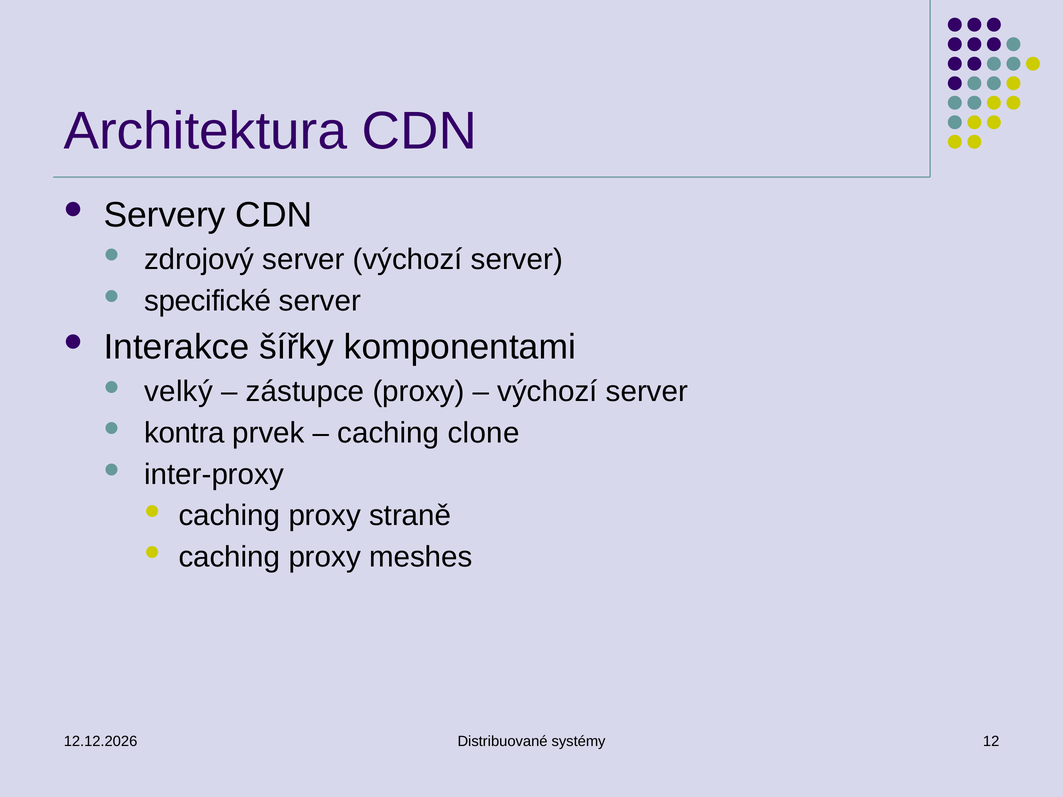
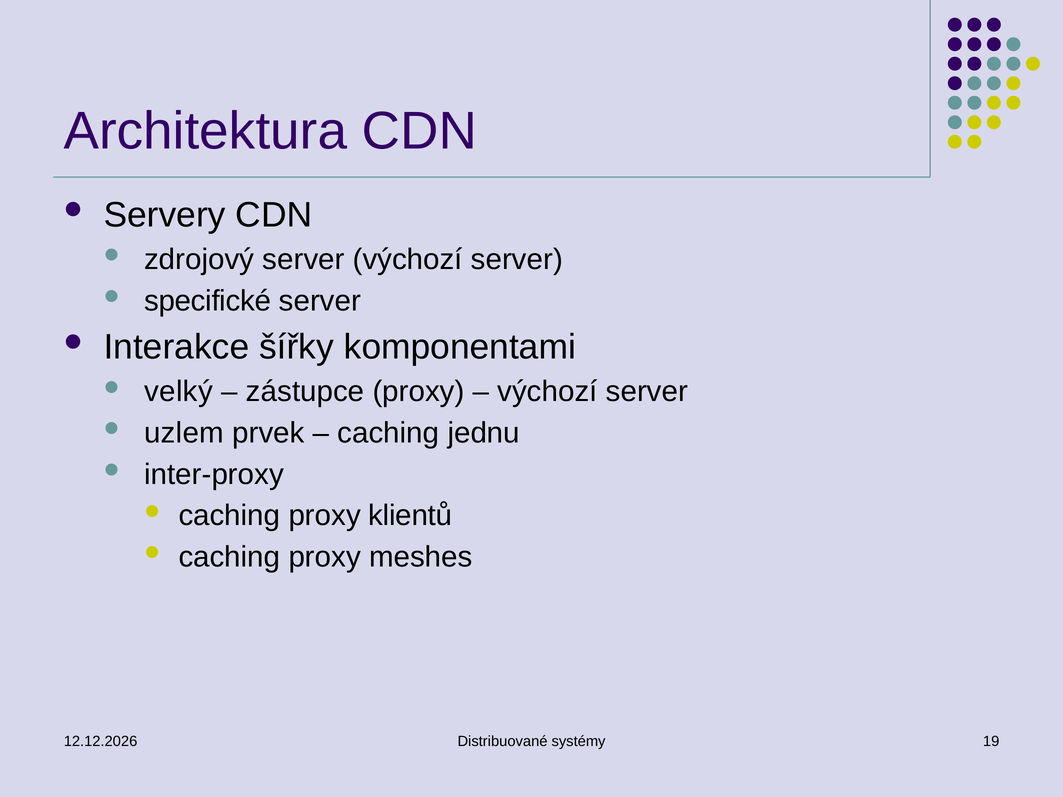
kontra: kontra -> uzlem
clone: clone -> jednu
straně: straně -> klientů
12: 12 -> 19
